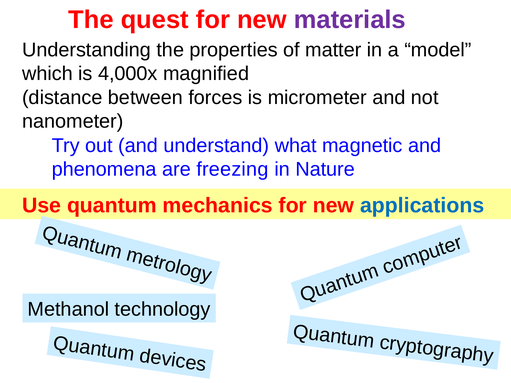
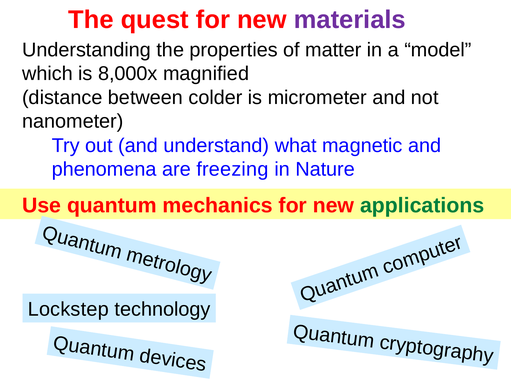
4,000x: 4,000x -> 8,000x
forces: forces -> colder
applications colour: blue -> green
Methanol: Methanol -> Lockstep
